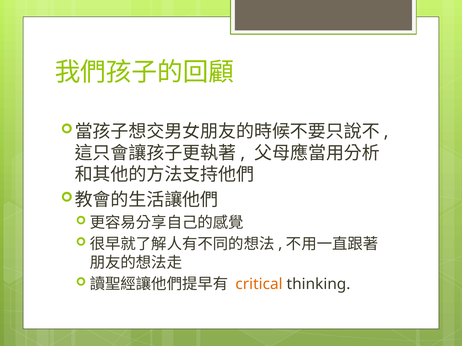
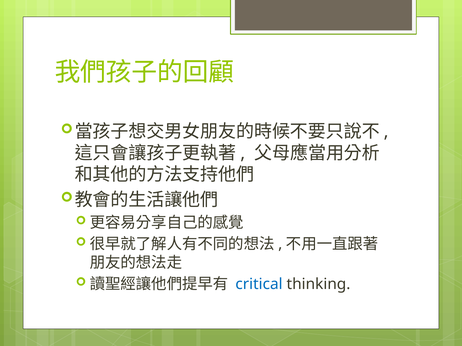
critical colour: orange -> blue
